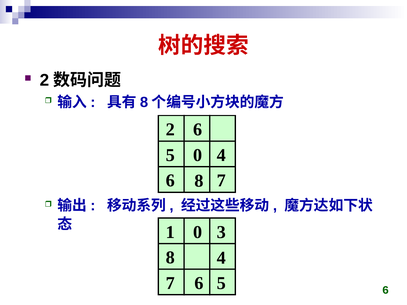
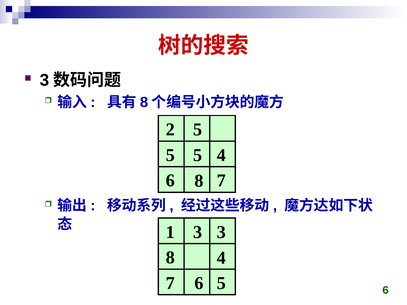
2 at (44, 80): 2 -> 3
2 6: 6 -> 5
0 at (198, 155): 0 -> 5
1 0: 0 -> 3
